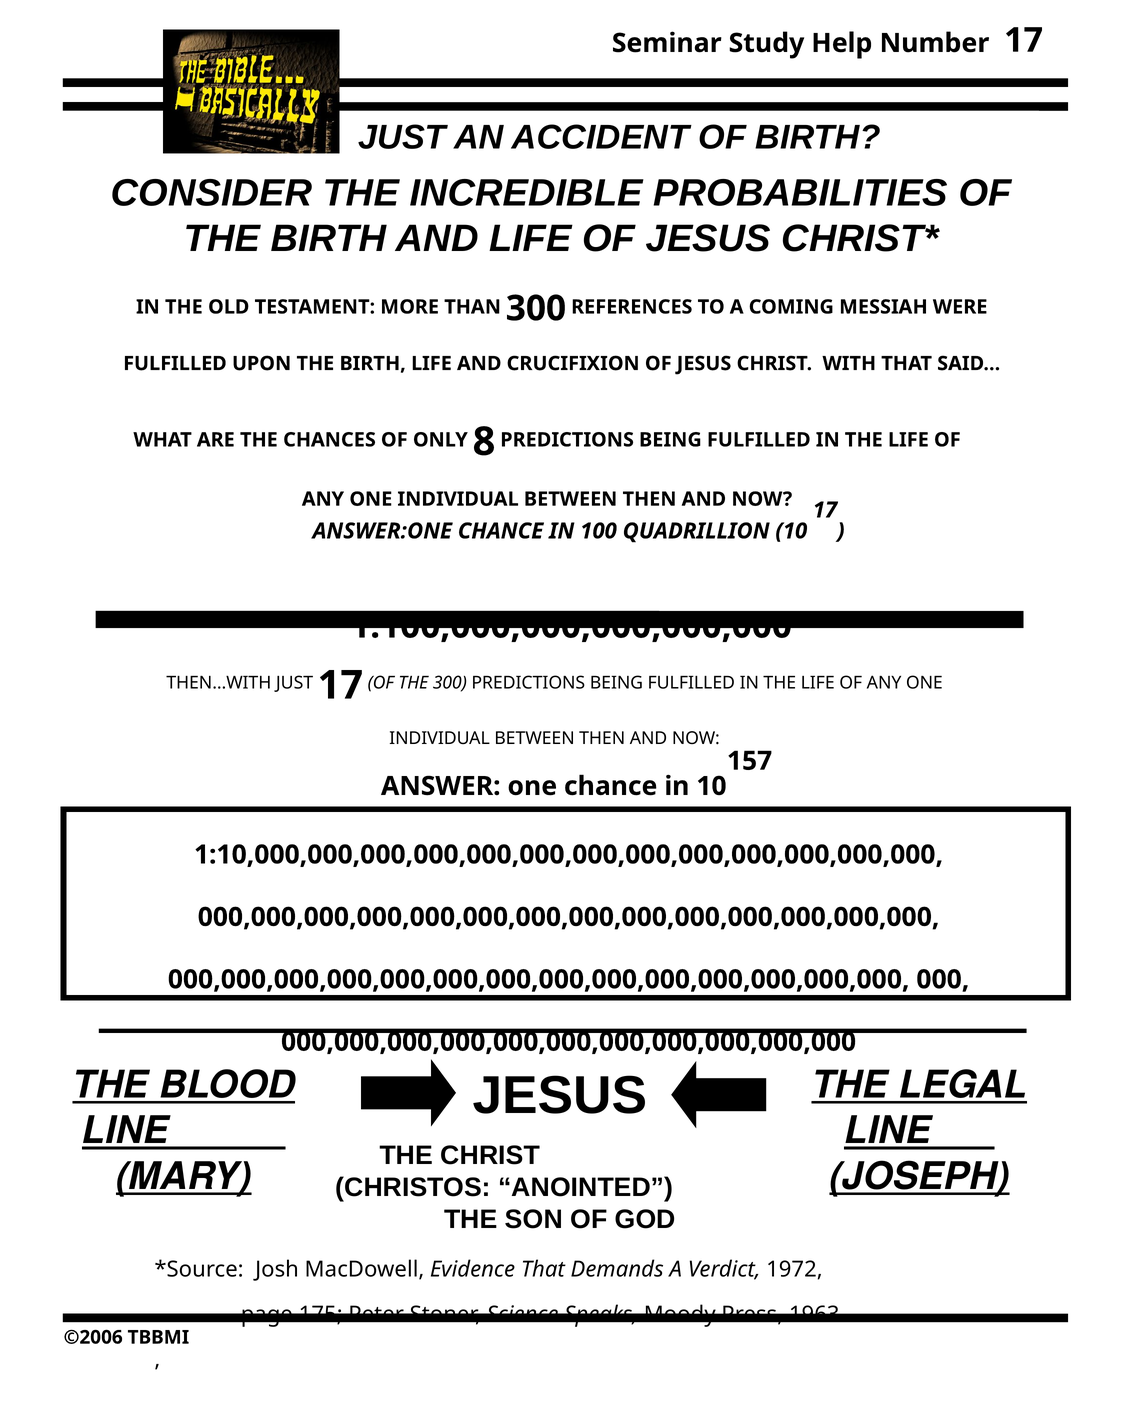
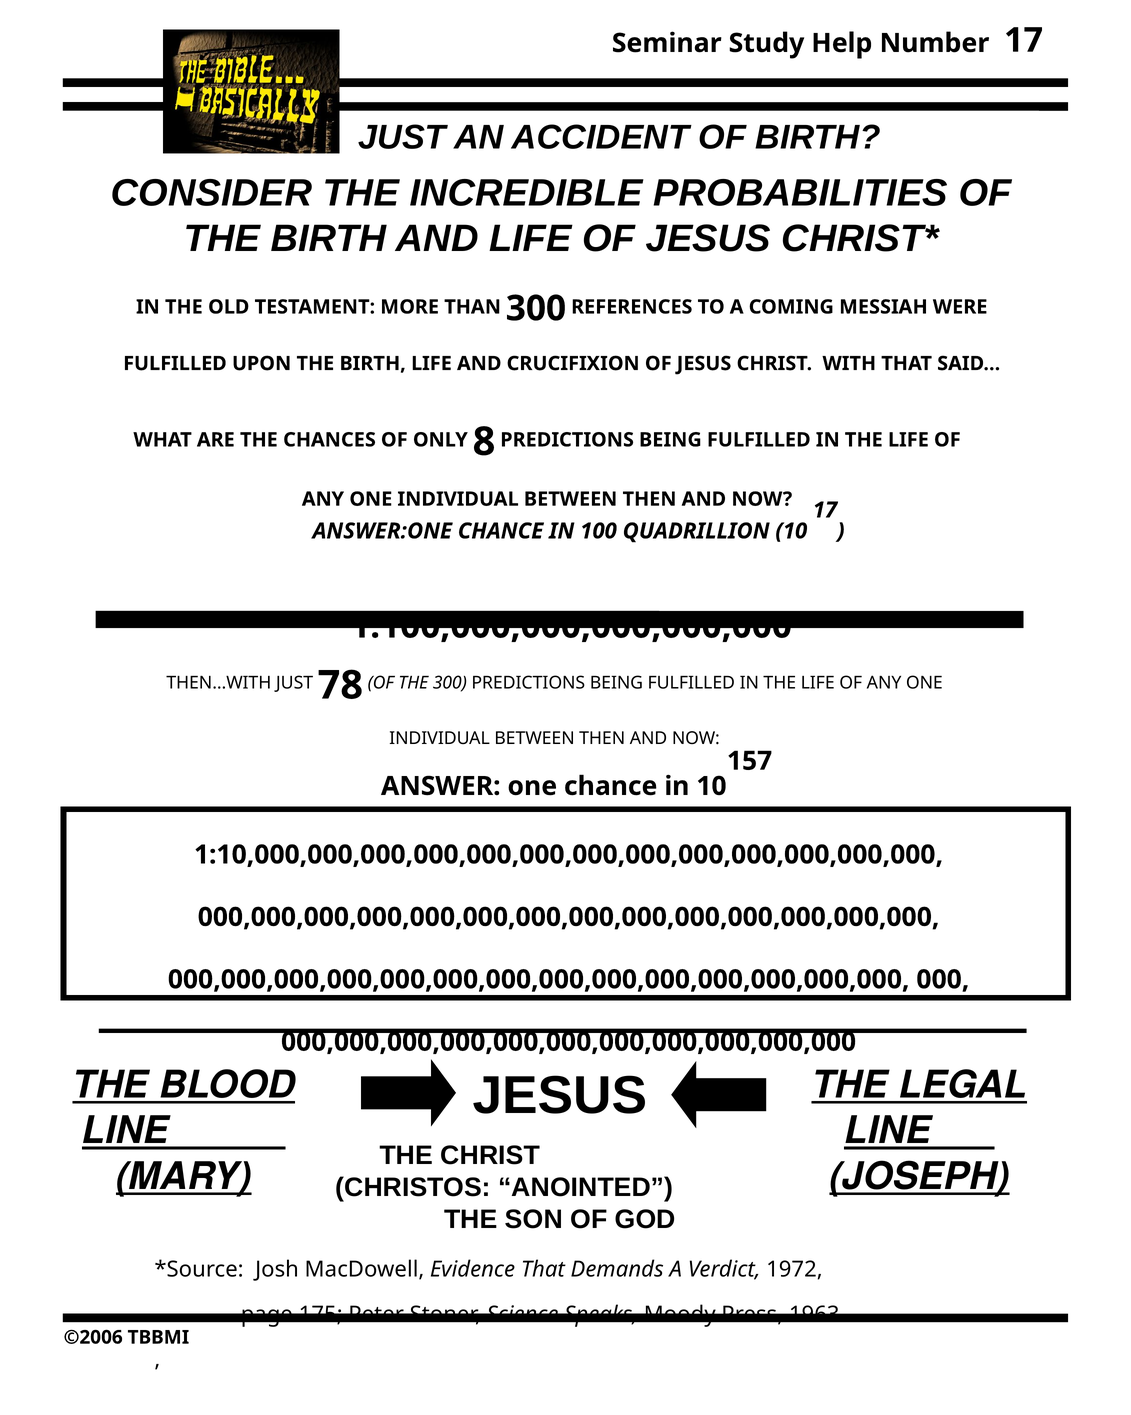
JUST 17: 17 -> 78
